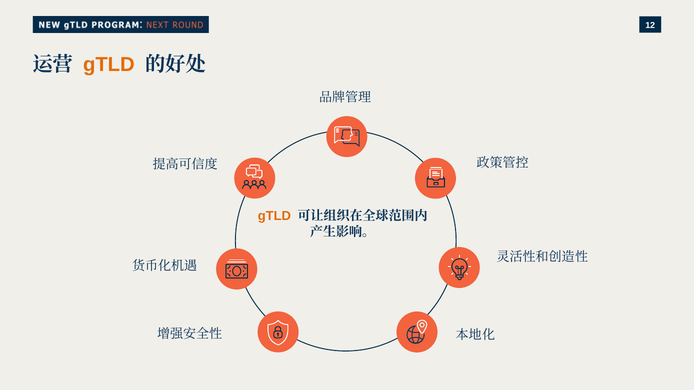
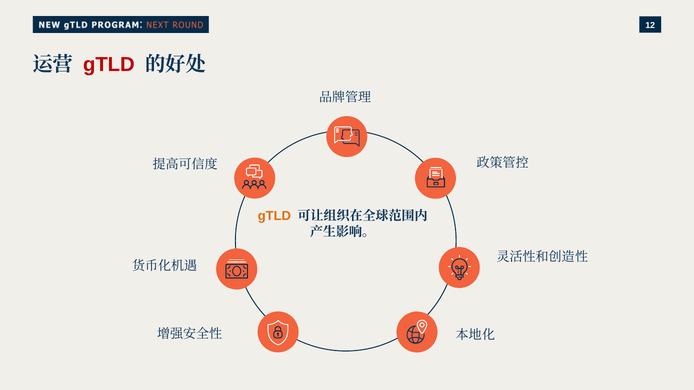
gTLD at (109, 65) colour: orange -> red
